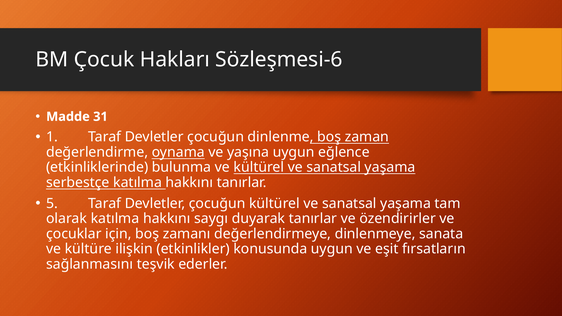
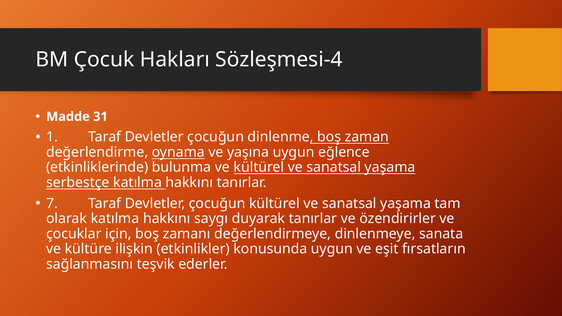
Sözleşmesi-6: Sözleşmesi-6 -> Sözleşmesi-4
5: 5 -> 7
